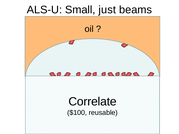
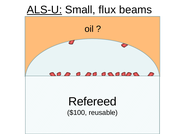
ALS-U underline: none -> present
just: just -> flux
Correlate: Correlate -> Refereed
